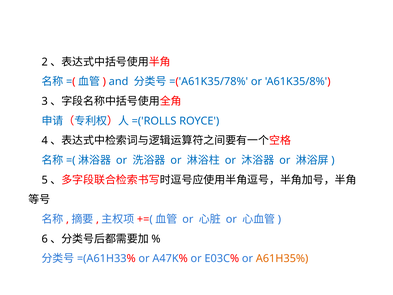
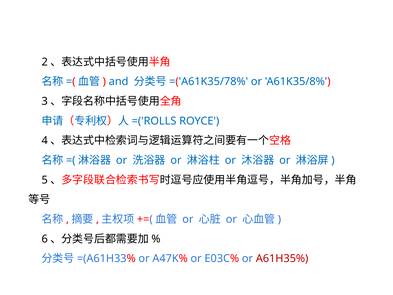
A61H35% colour: orange -> red
